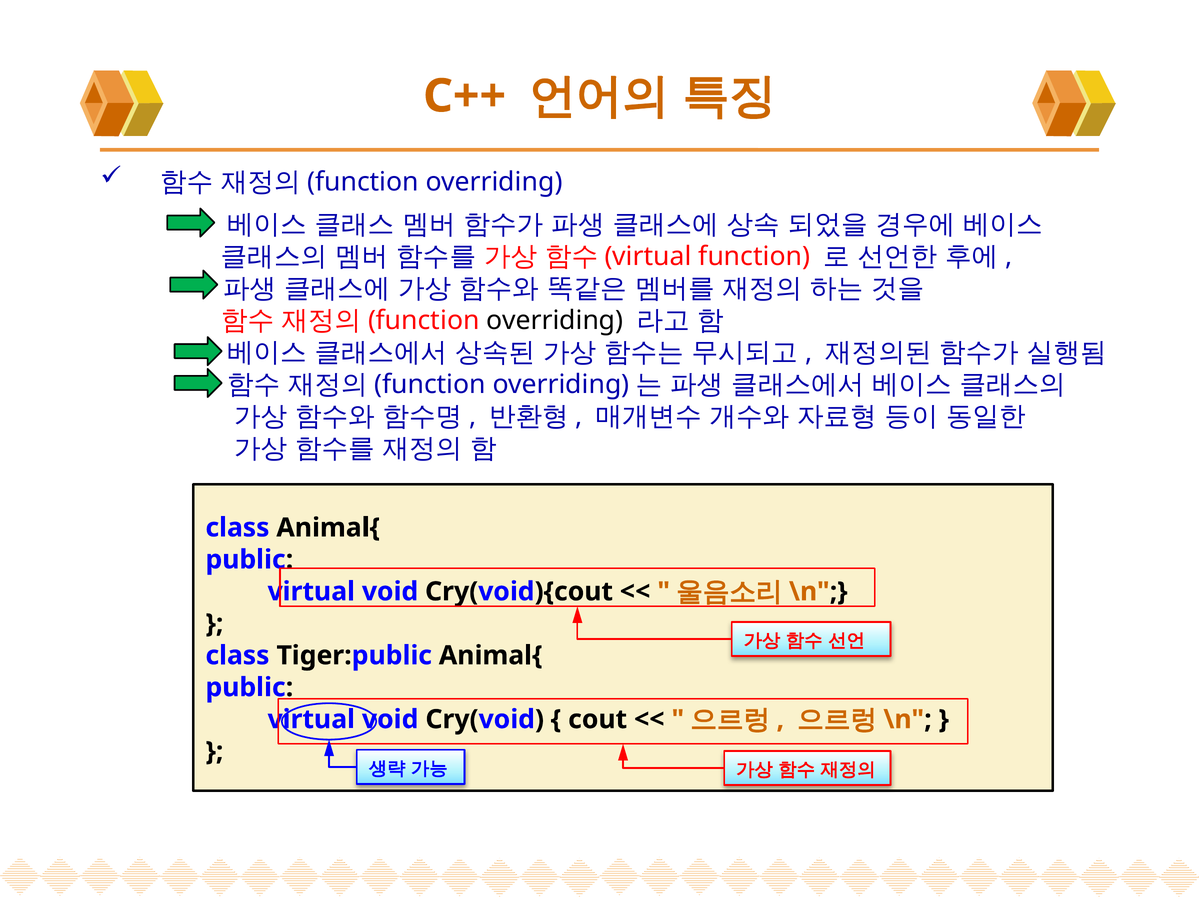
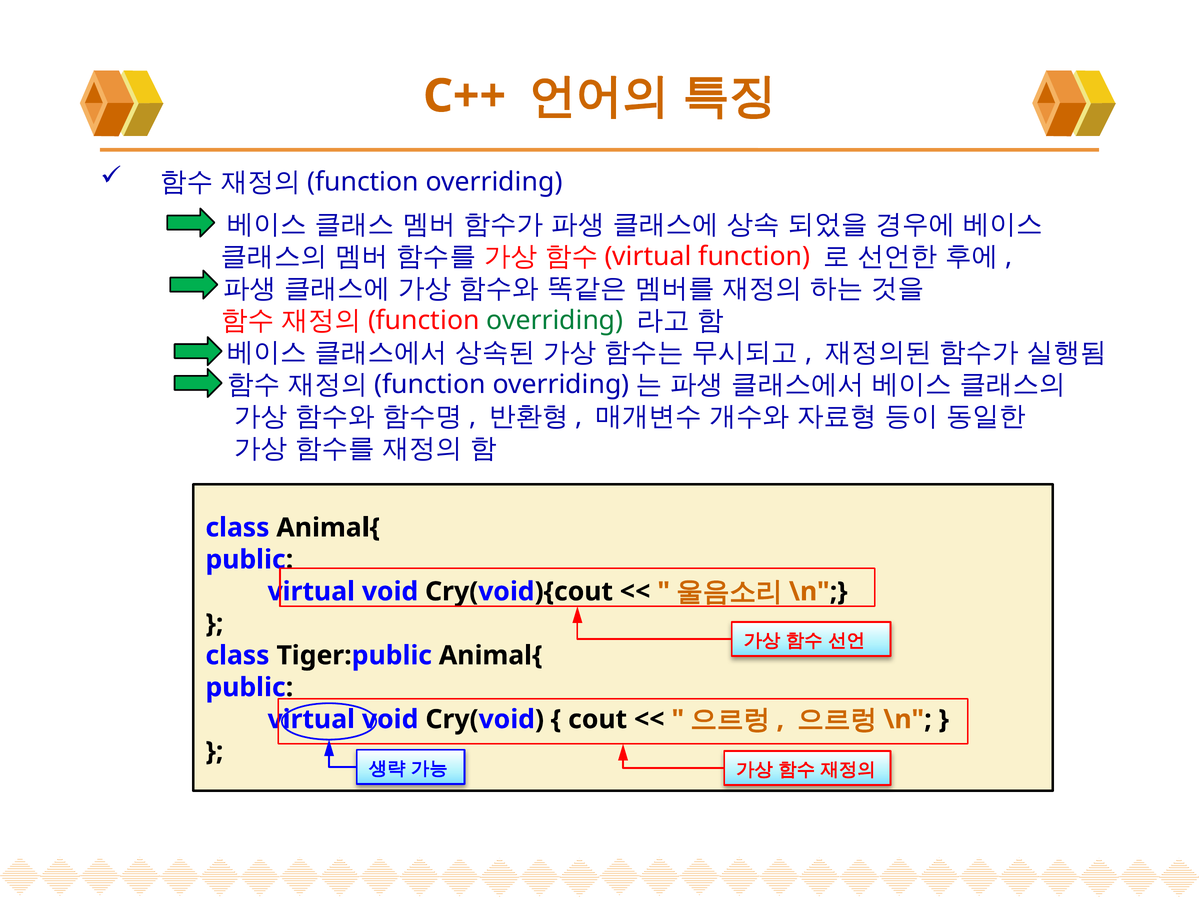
overriding at (555, 321) colour: black -> green
